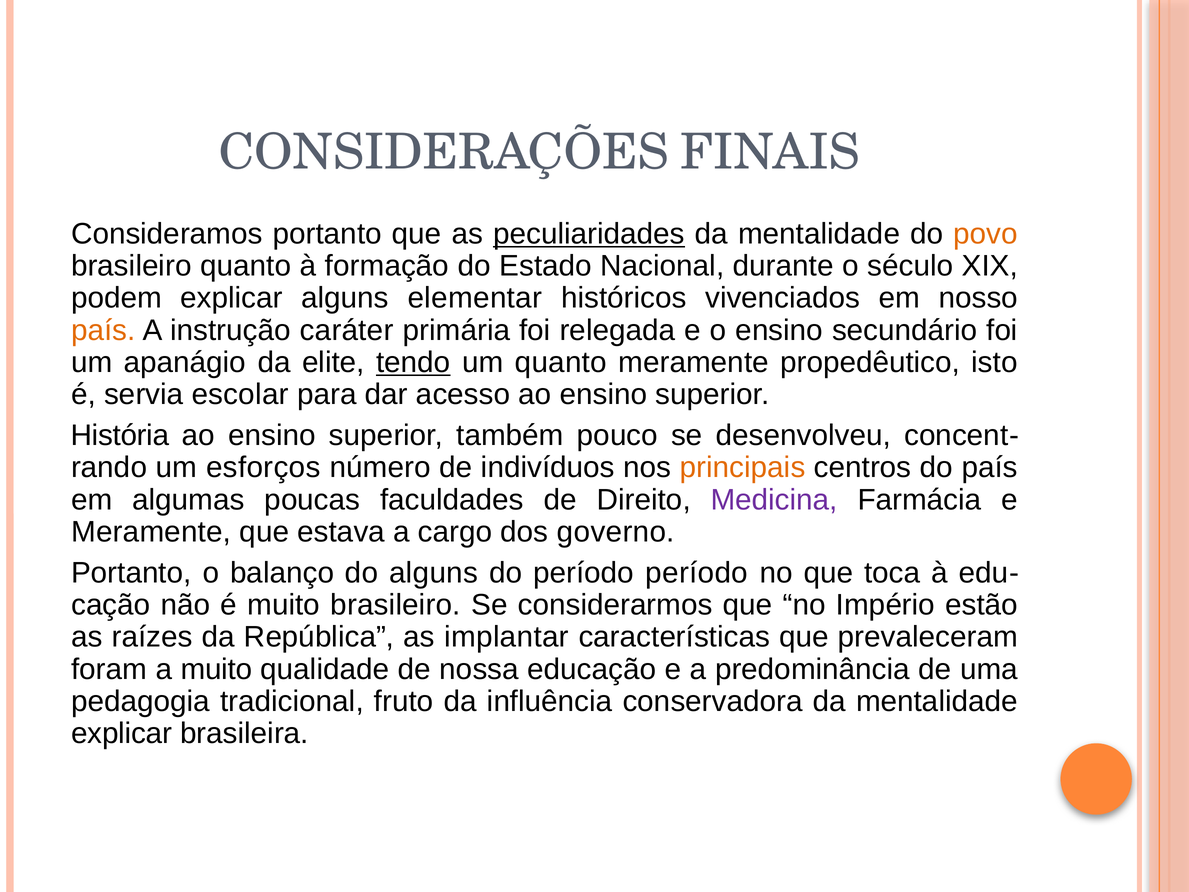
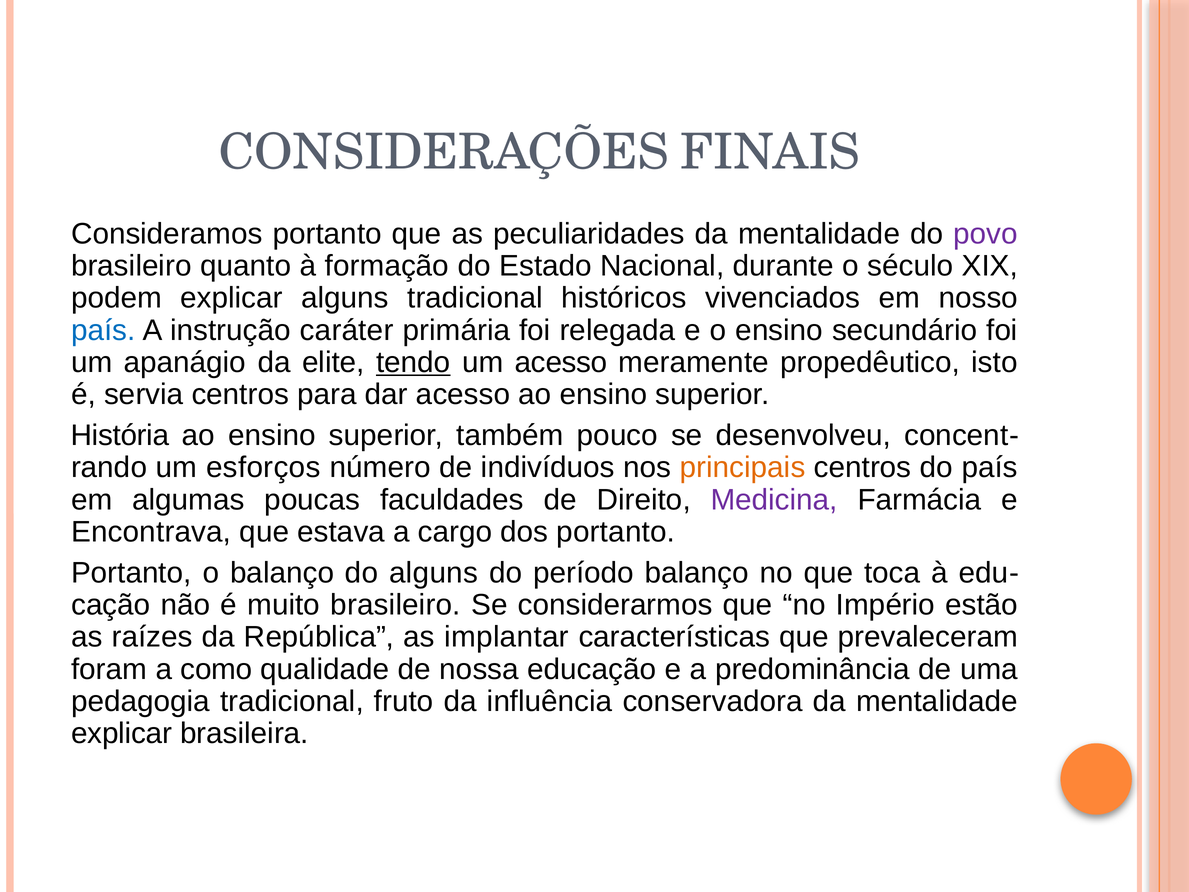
peculiaridades underline: present -> none
povo colour: orange -> purple
alguns elementar: elementar -> tradicional
país at (103, 330) colour: orange -> blue
um quanto: quanto -> acesso
servia escolar: escolar -> centros
Meramente at (151, 532): Meramente -> Encontrava
dos governo: governo -> portanto
período período: período -> balanço
a muito: muito -> como
